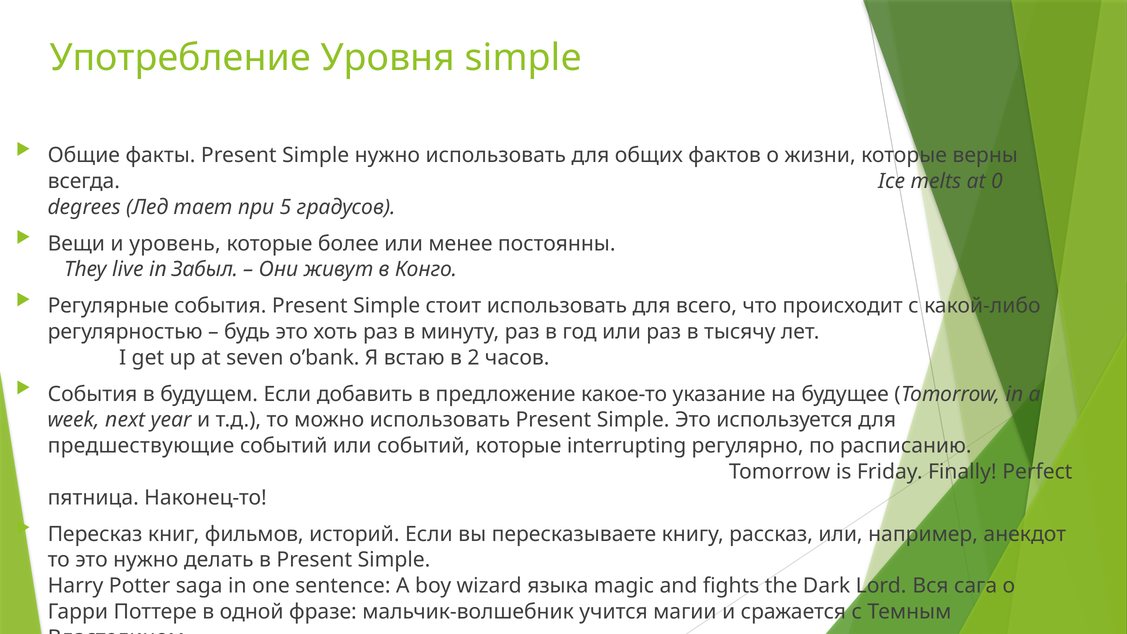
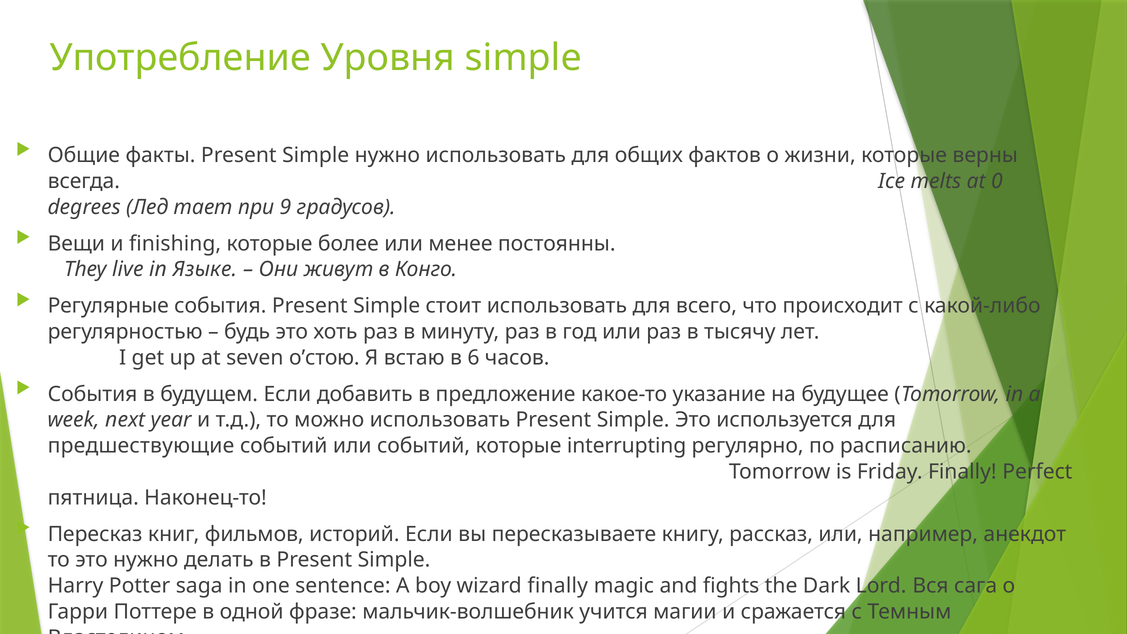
5: 5 -> 9
уровень: уровень -> finishing
Забыл: Забыл -> Языке
o’bank: o’bank -> o’стою
2: 2 -> 6
wizard языка: языка -> finally
